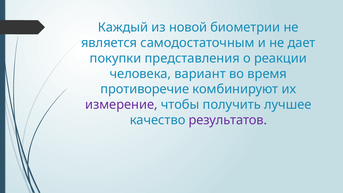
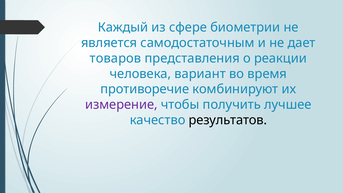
новой: новой -> сфере
покупки: покупки -> товаров
результатов colour: purple -> black
